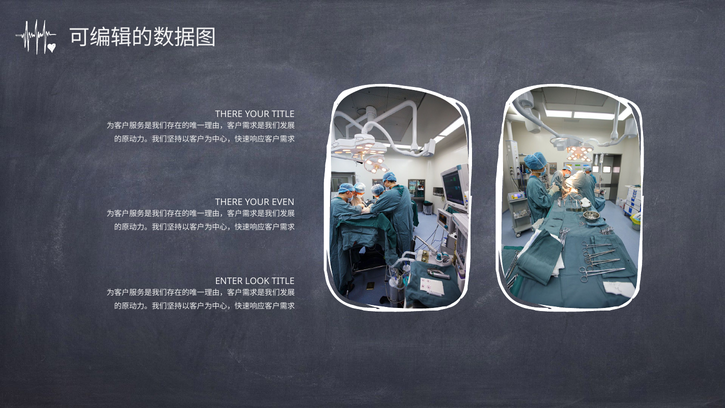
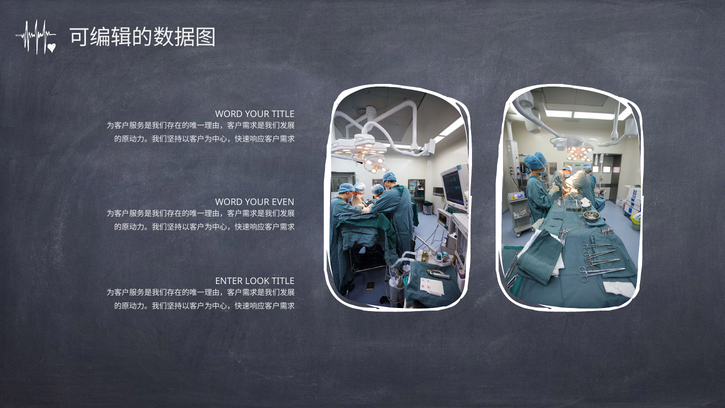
THERE at (229, 114): THERE -> WORD
THERE at (229, 202): THERE -> WORD
